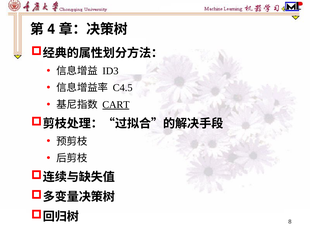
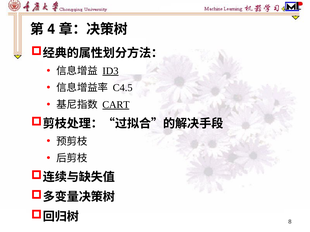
ID3 underline: none -> present
